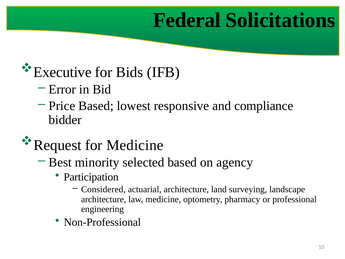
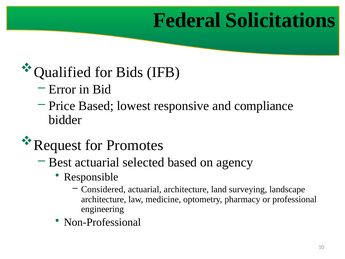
Executive: Executive -> Qualified
for Medicine: Medicine -> Promotes
Best minority: minority -> actuarial
Participation: Participation -> Responsible
